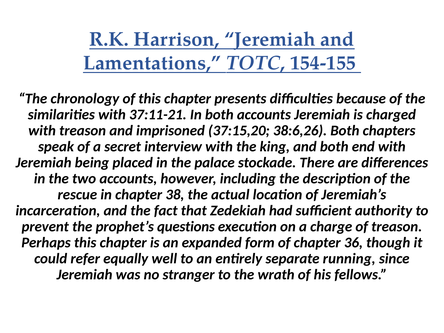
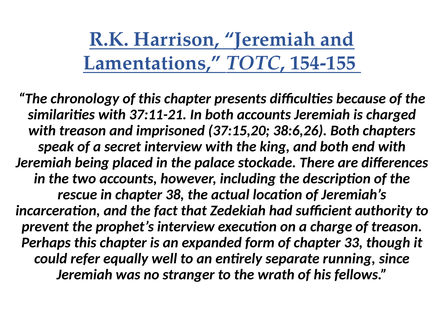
prophet’s questions: questions -> interview
36: 36 -> 33
